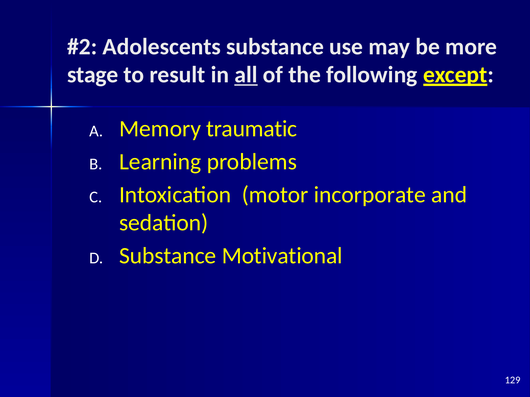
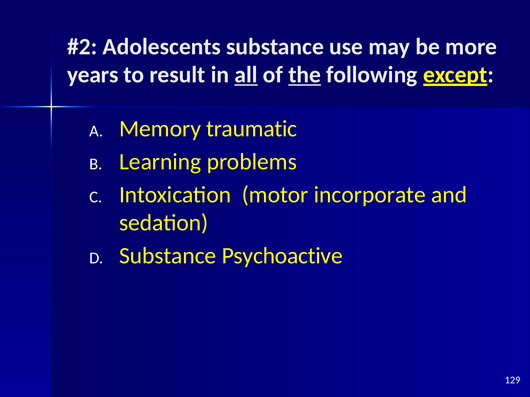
stage: stage -> years
the underline: none -> present
Motivational: Motivational -> Psychoactive
